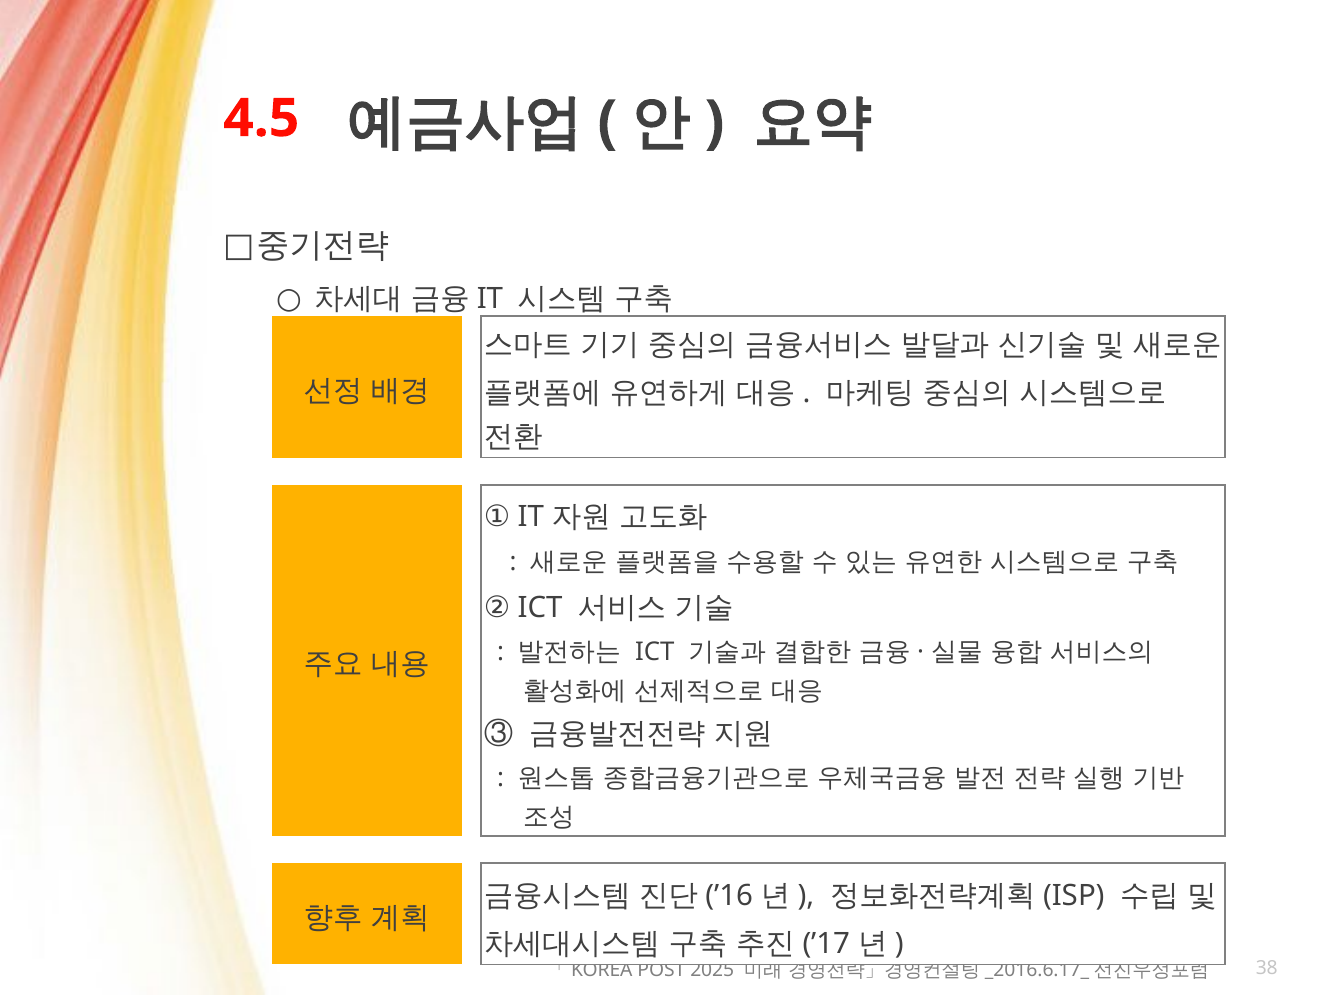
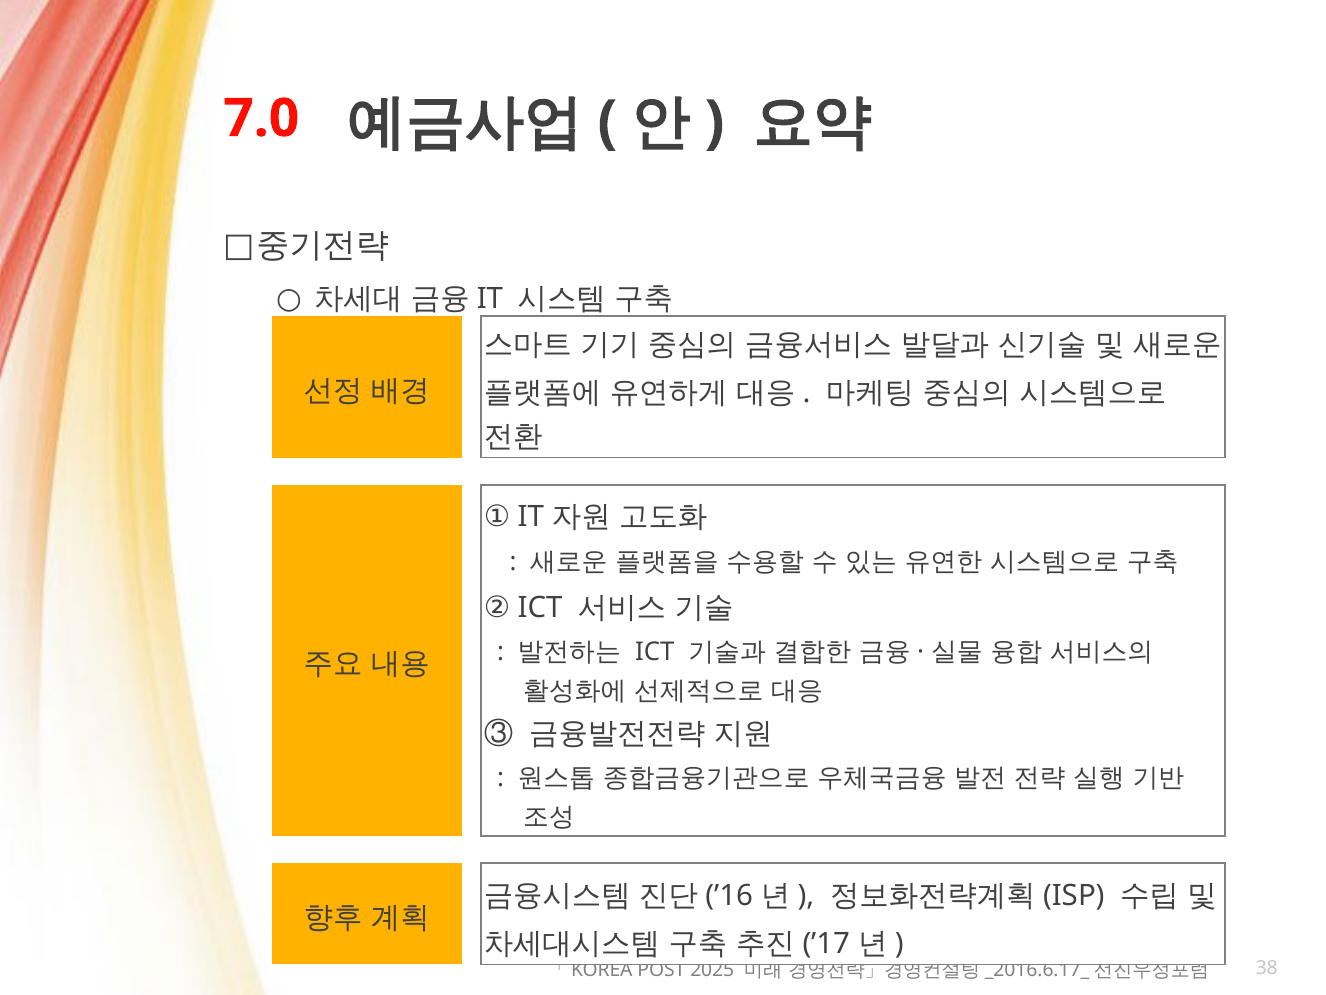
4.5: 4.5 -> 7.0
